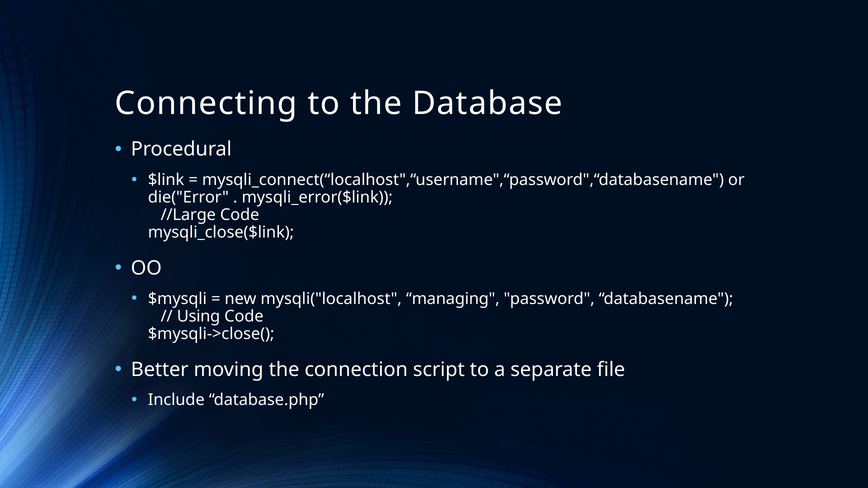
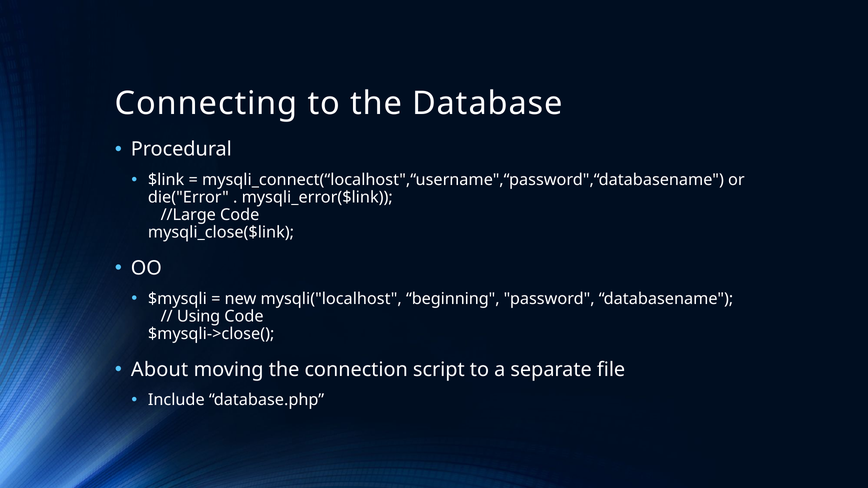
managing: managing -> beginning
Better: Better -> About
